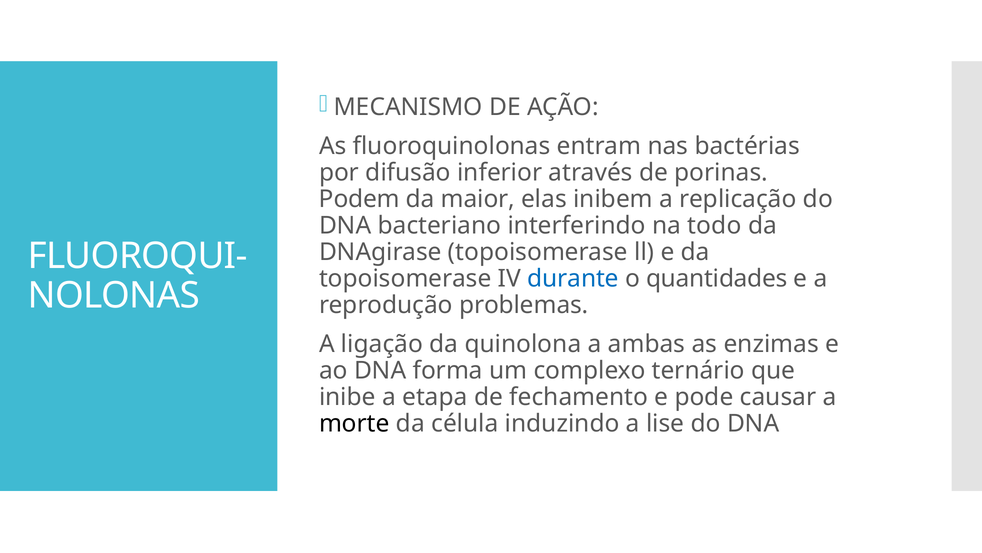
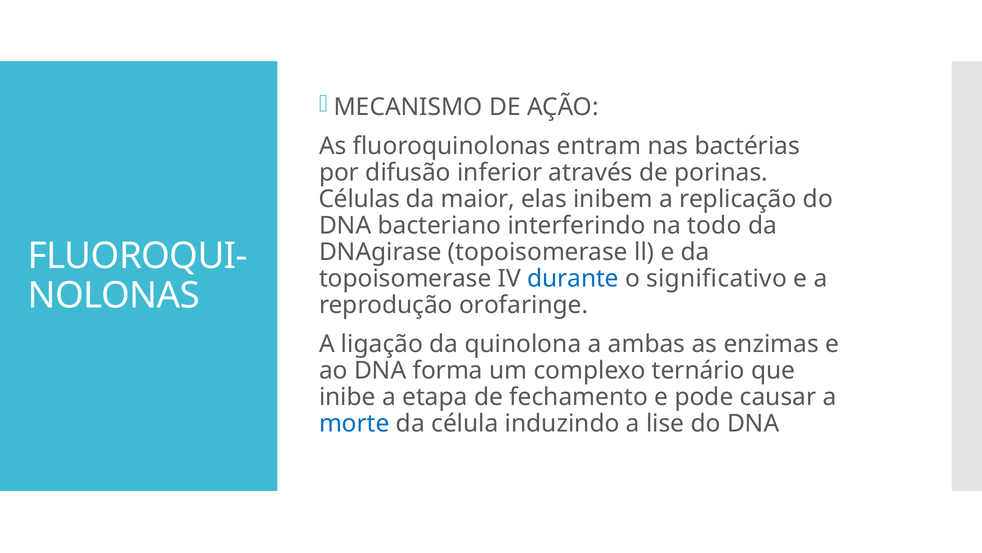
Podem: Podem -> Células
quantidades: quantidades -> significativo
problemas: problemas -> orofaringe
morte colour: black -> blue
